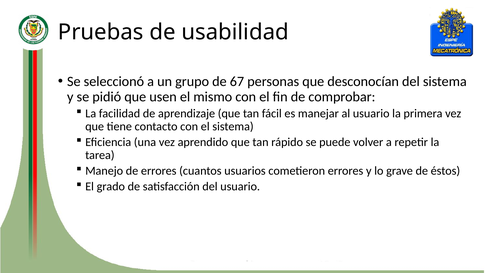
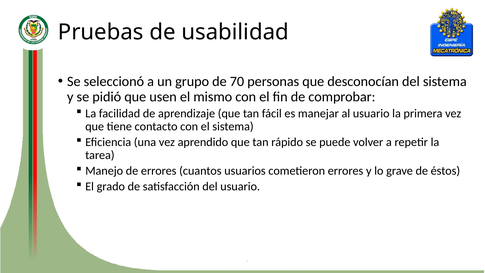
67: 67 -> 70
